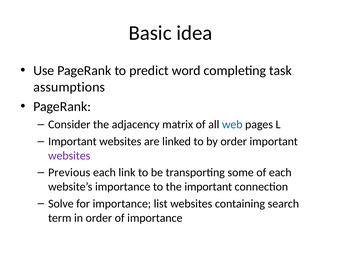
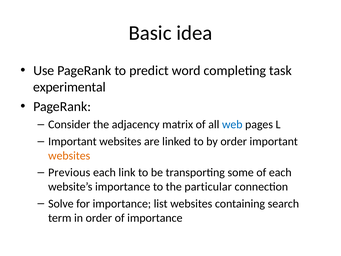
assumptions: assumptions -> experimental
websites at (69, 156) colour: purple -> orange
the important: important -> particular
